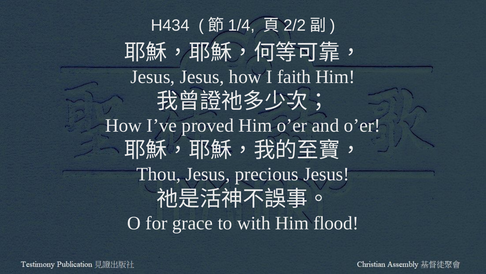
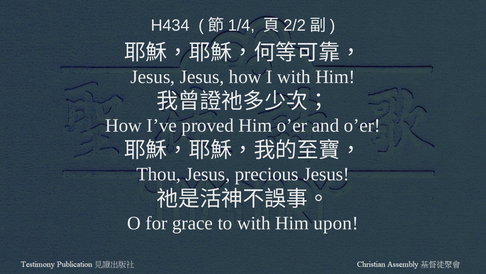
I faith: faith -> with
flood: flood -> upon
